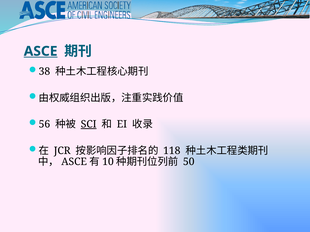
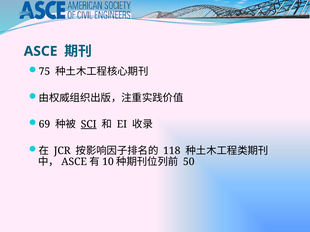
ASCE at (41, 51) underline: present -> none
38: 38 -> 75
56: 56 -> 69
